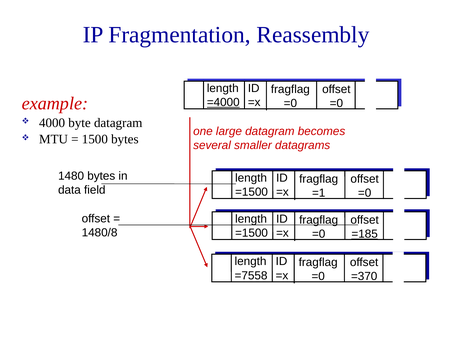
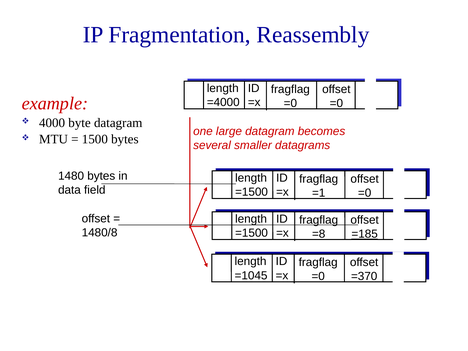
=4000 underline: present -> none
=0 at (319, 234): =0 -> =8
=7558: =7558 -> =1045
